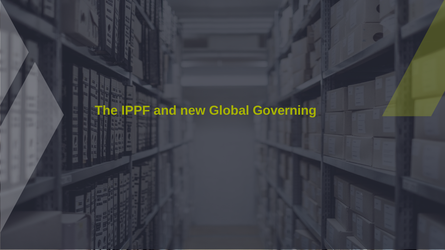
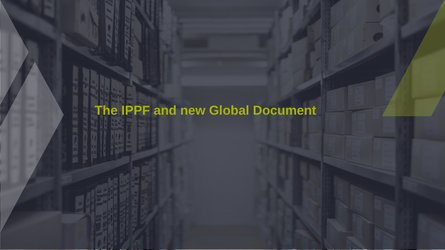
Governing: Governing -> Document
